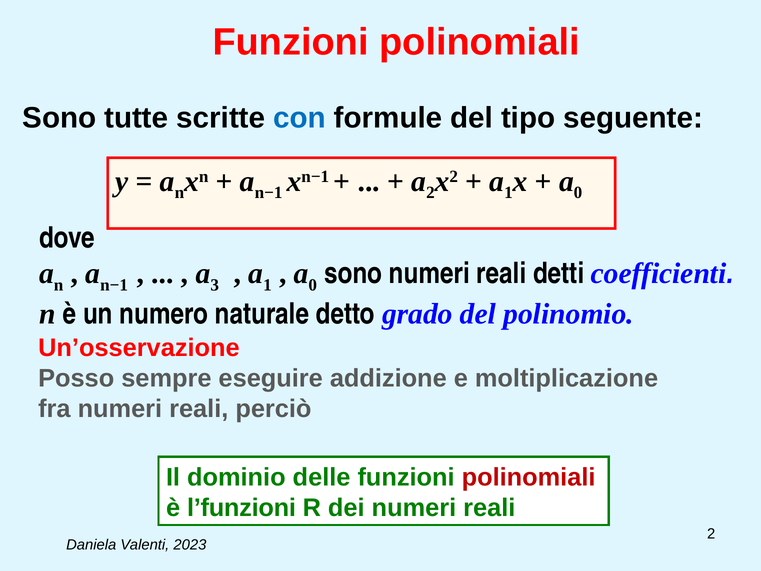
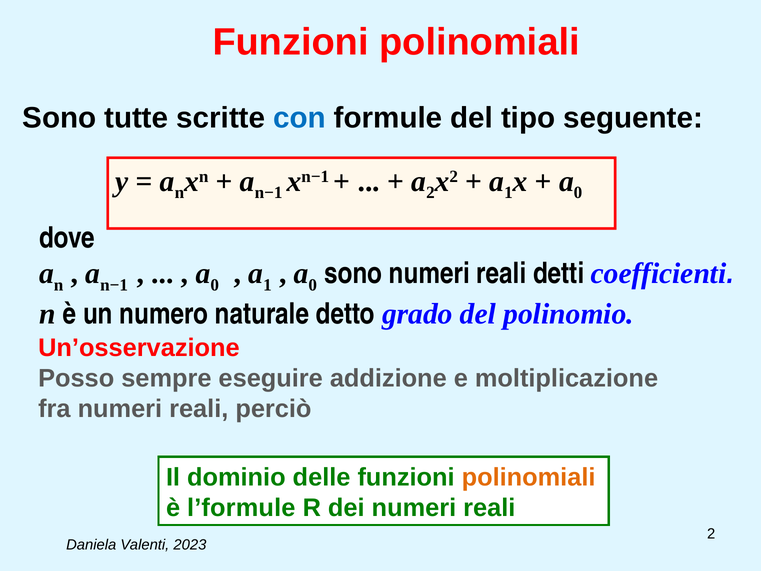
3 at (215, 285): 3 -> 0
polinomiali at (529, 477) colour: red -> orange
l’funzioni: l’funzioni -> l’formule
